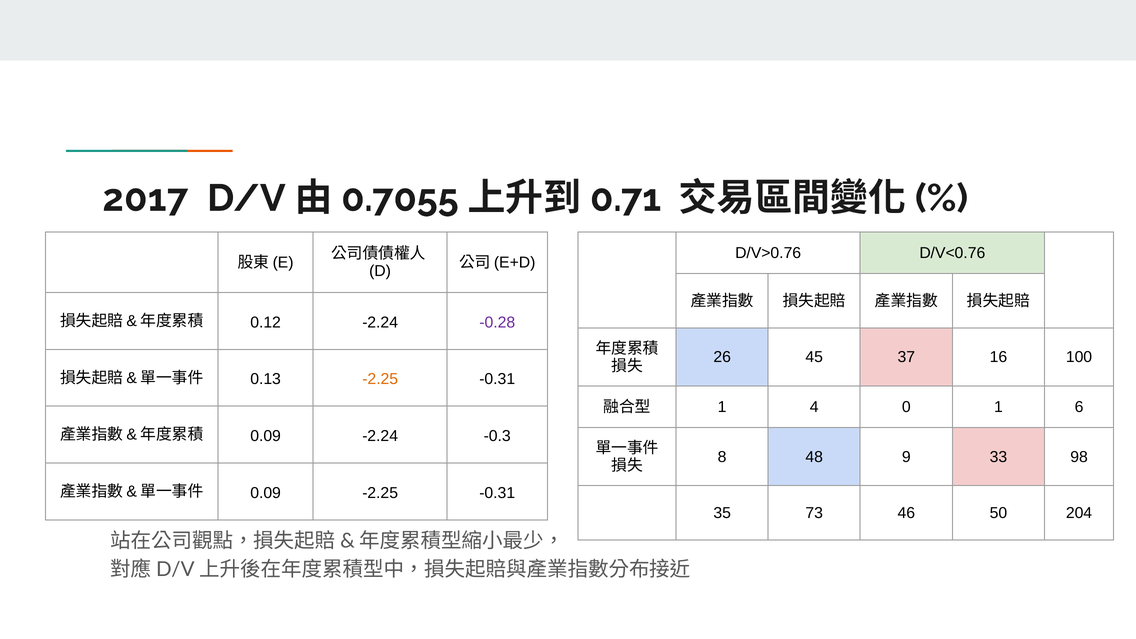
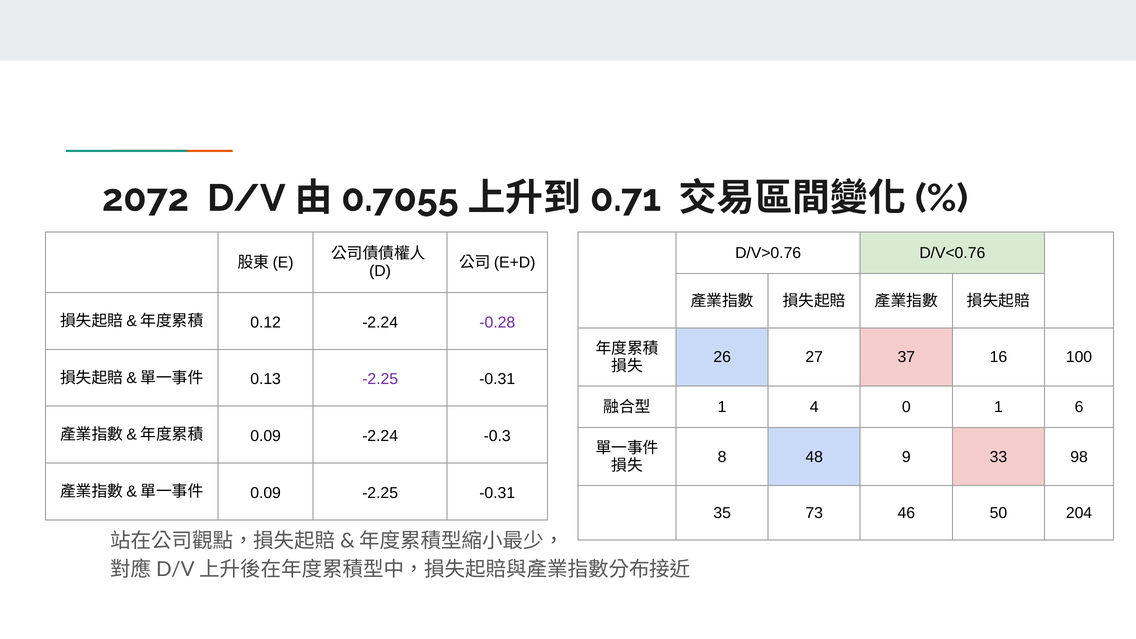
2017: 2017 -> 2072
45: 45 -> 27
-2.25 at (380, 379) colour: orange -> purple
